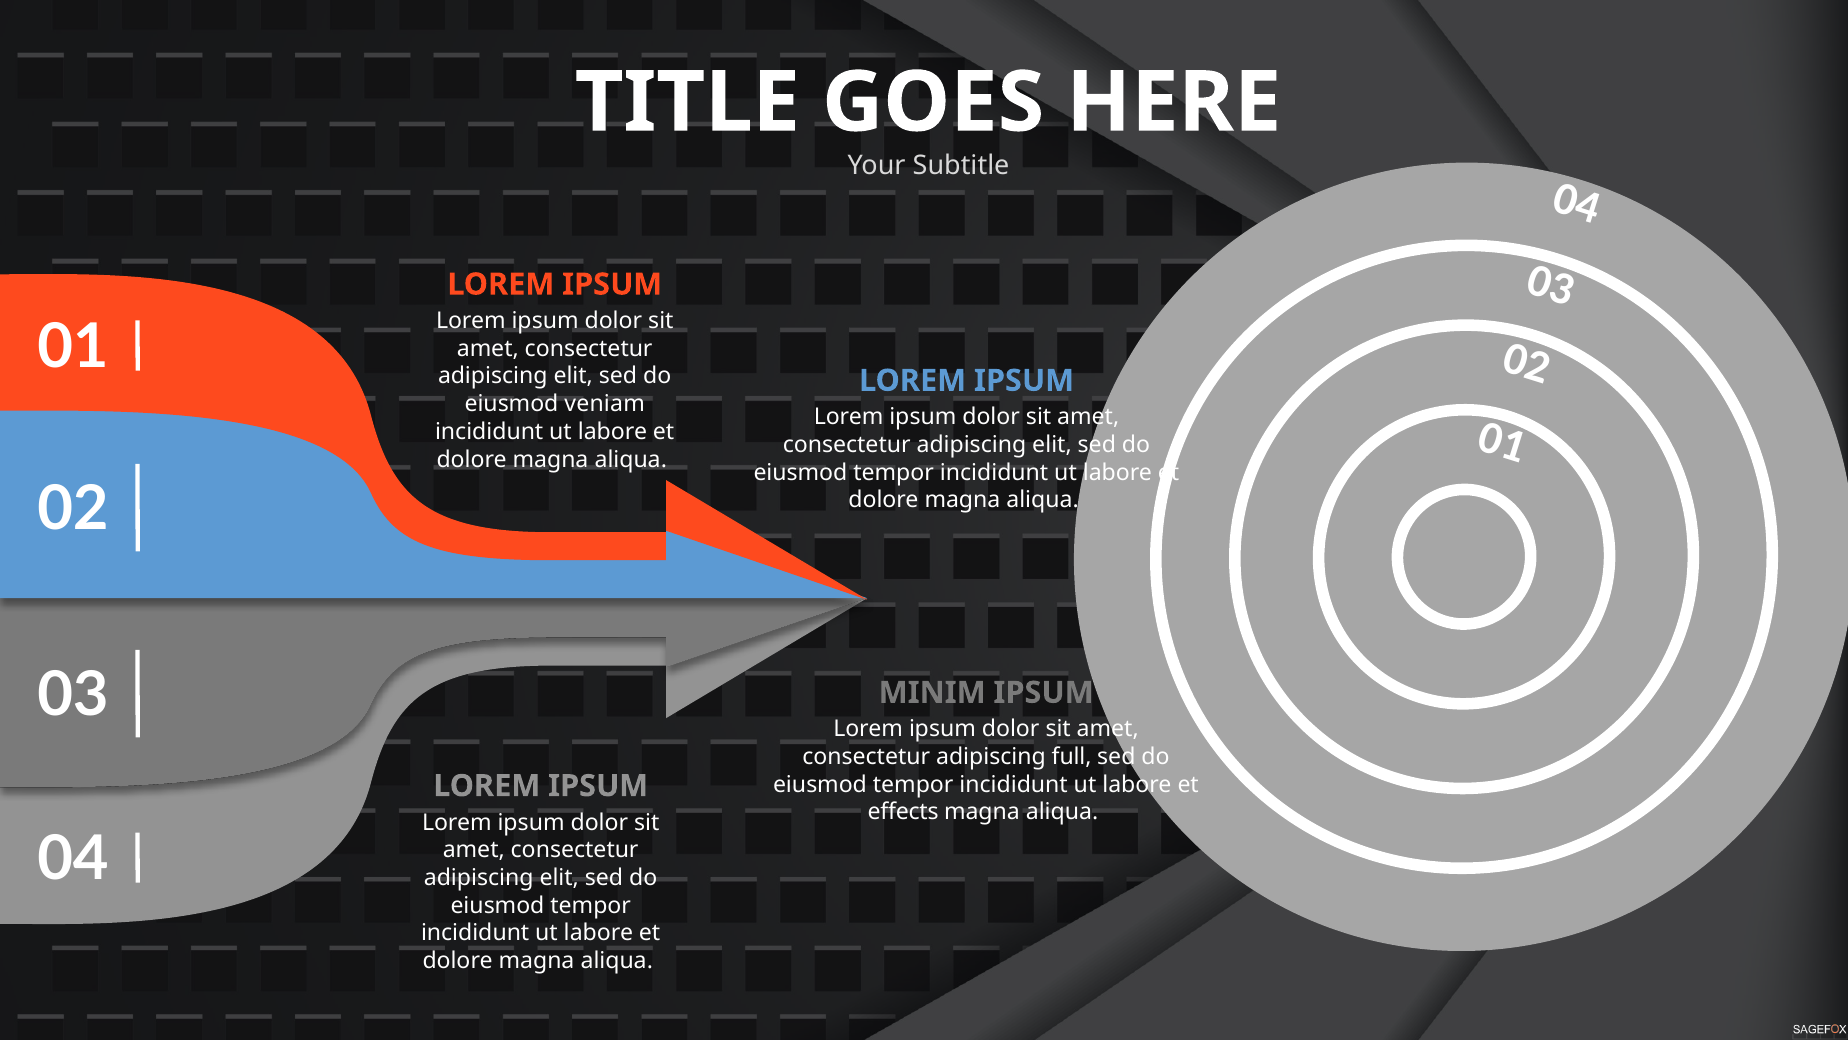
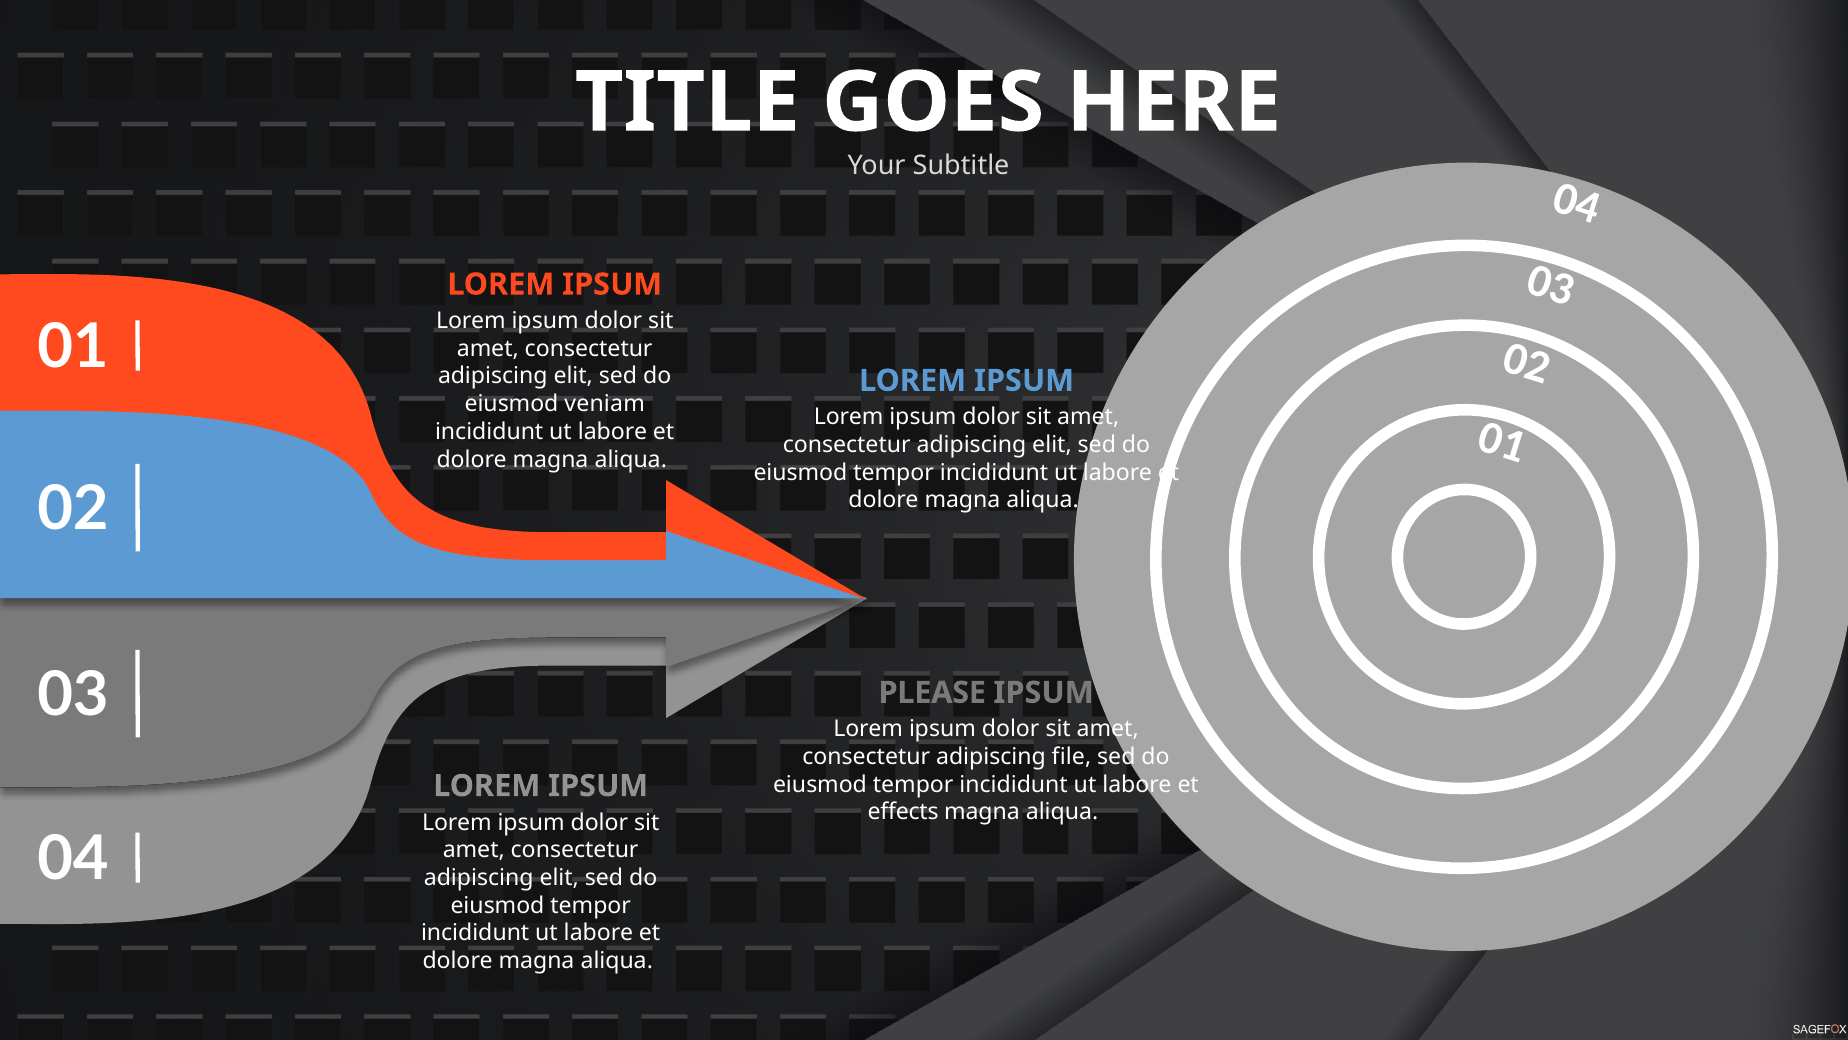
MINIM: MINIM -> PLEASE
full: full -> file
